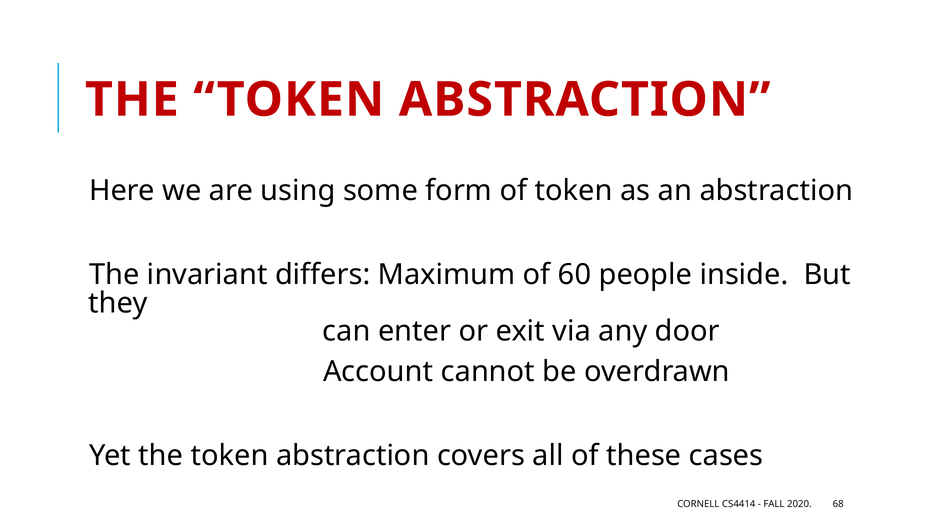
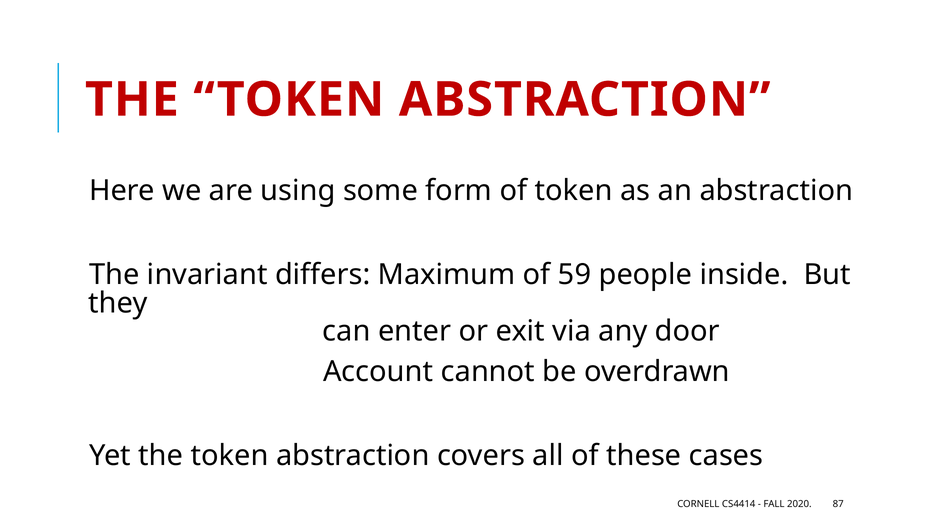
60: 60 -> 59
68: 68 -> 87
